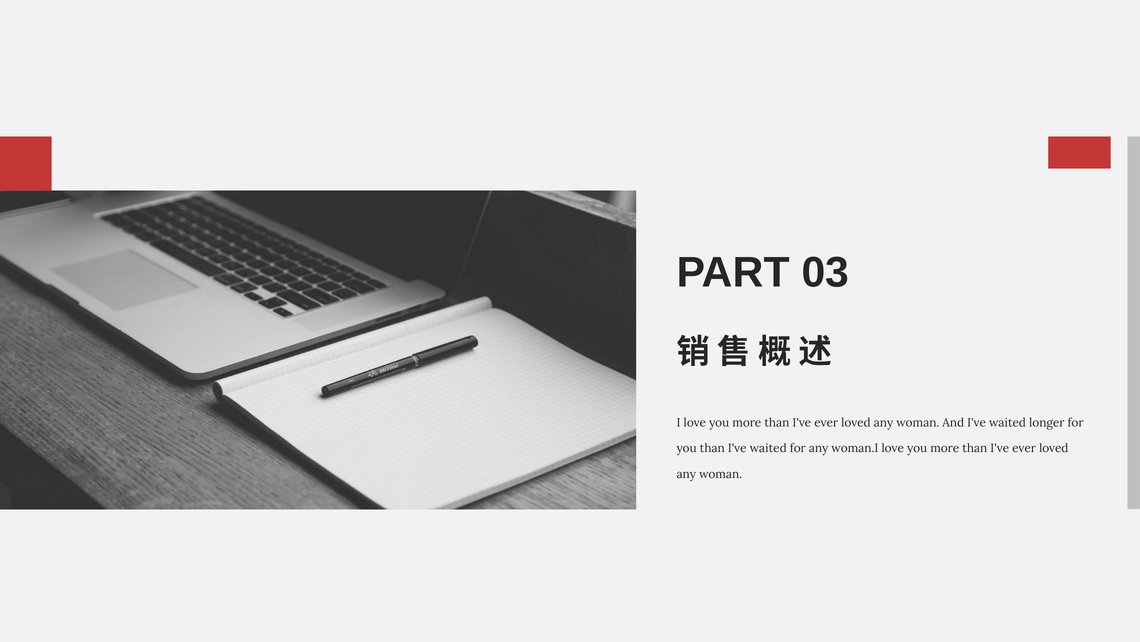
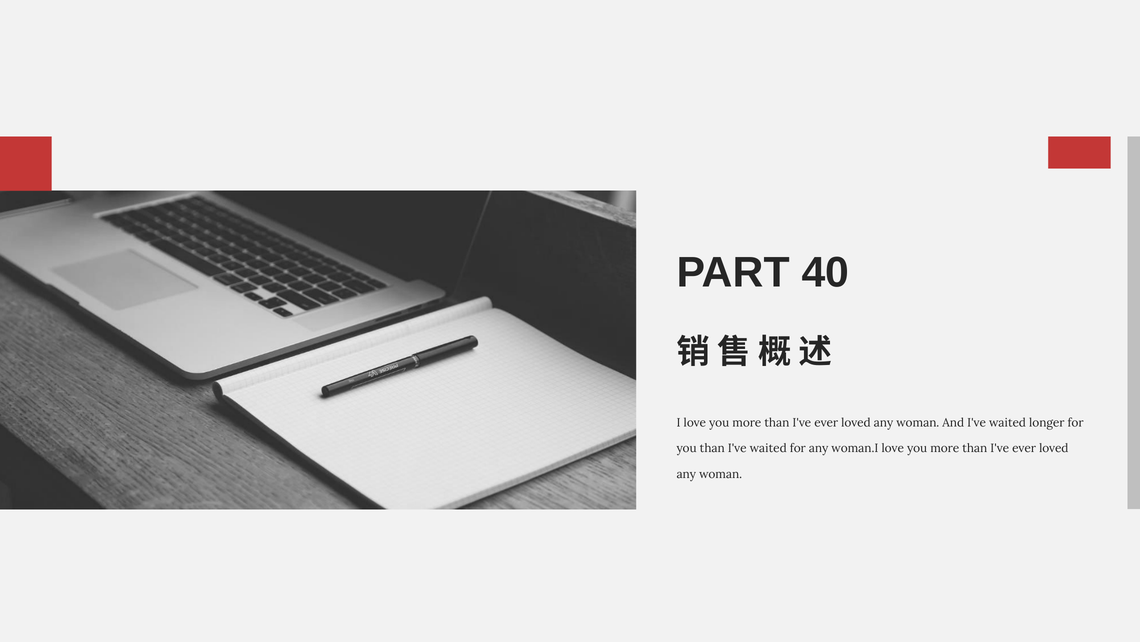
03: 03 -> 40
